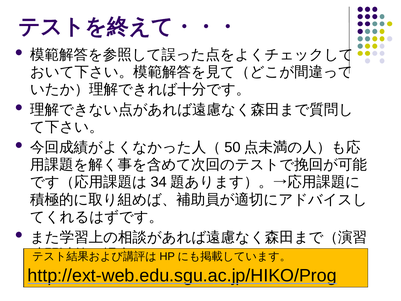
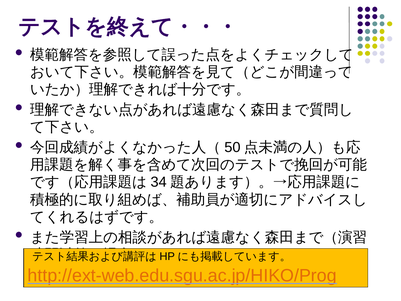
http://ext-web.edu.sgu.ac.jp/HIKO/Prog colour: black -> orange
